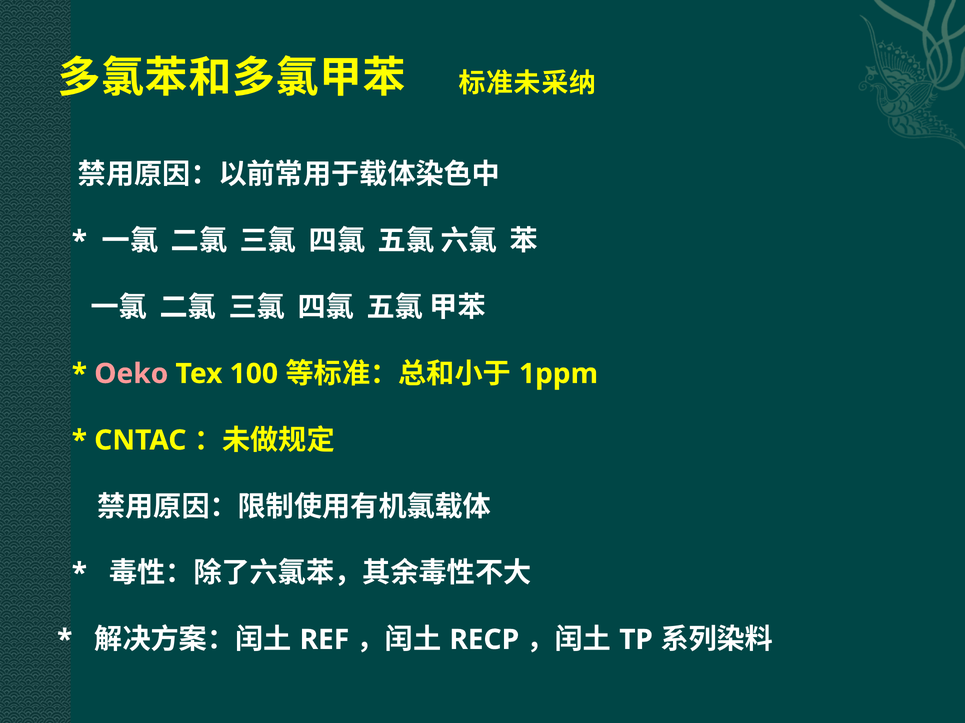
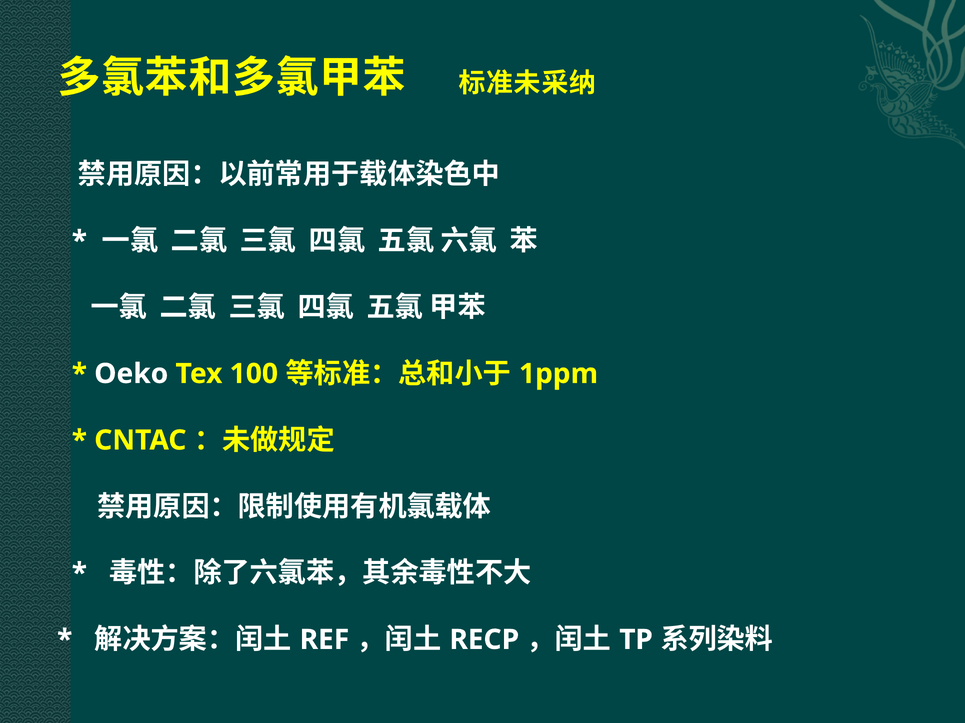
Oeko colour: pink -> white
